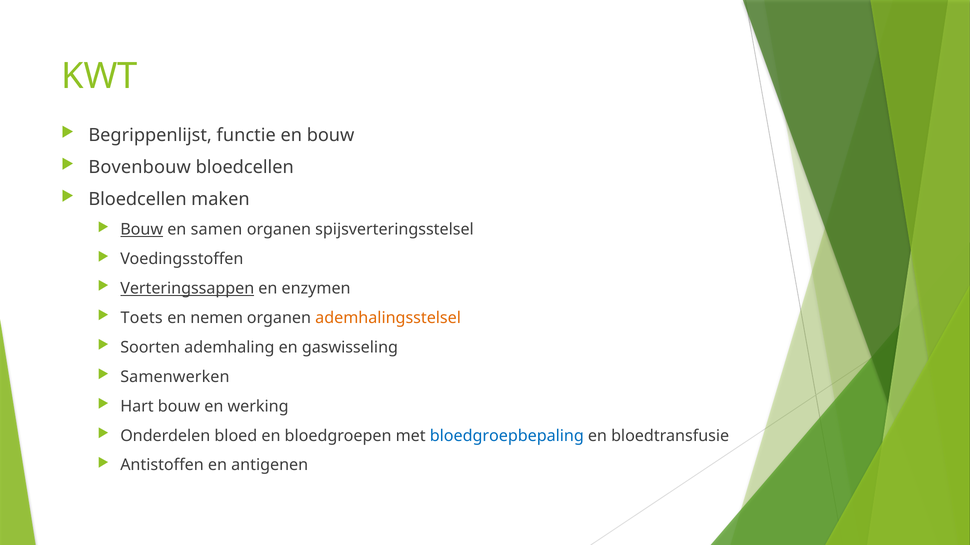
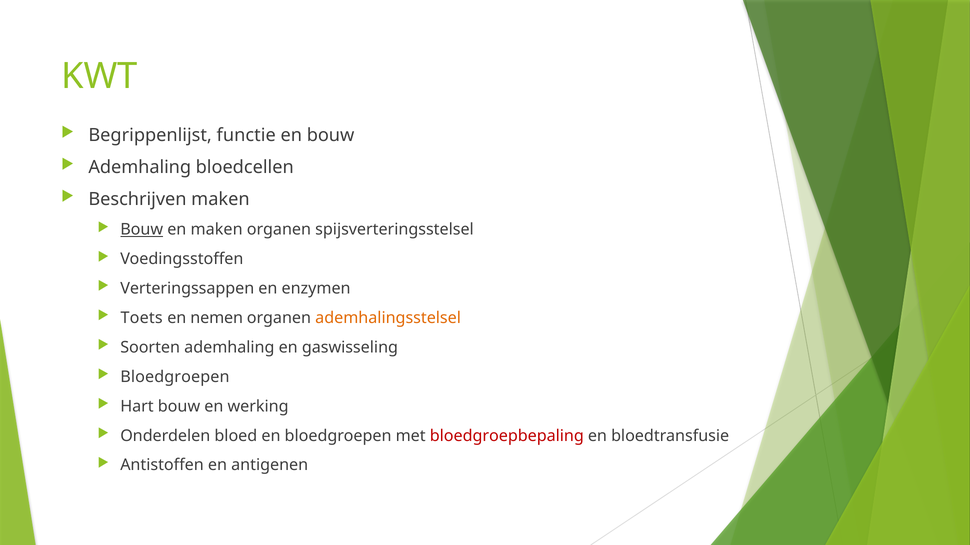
Bovenbouw at (140, 167): Bovenbouw -> Ademhaling
Bloedcellen at (138, 199): Bloedcellen -> Beschrijven
en samen: samen -> maken
Verteringssappen underline: present -> none
Samenwerken at (175, 377): Samenwerken -> Bloedgroepen
bloedgroepbepaling colour: blue -> red
